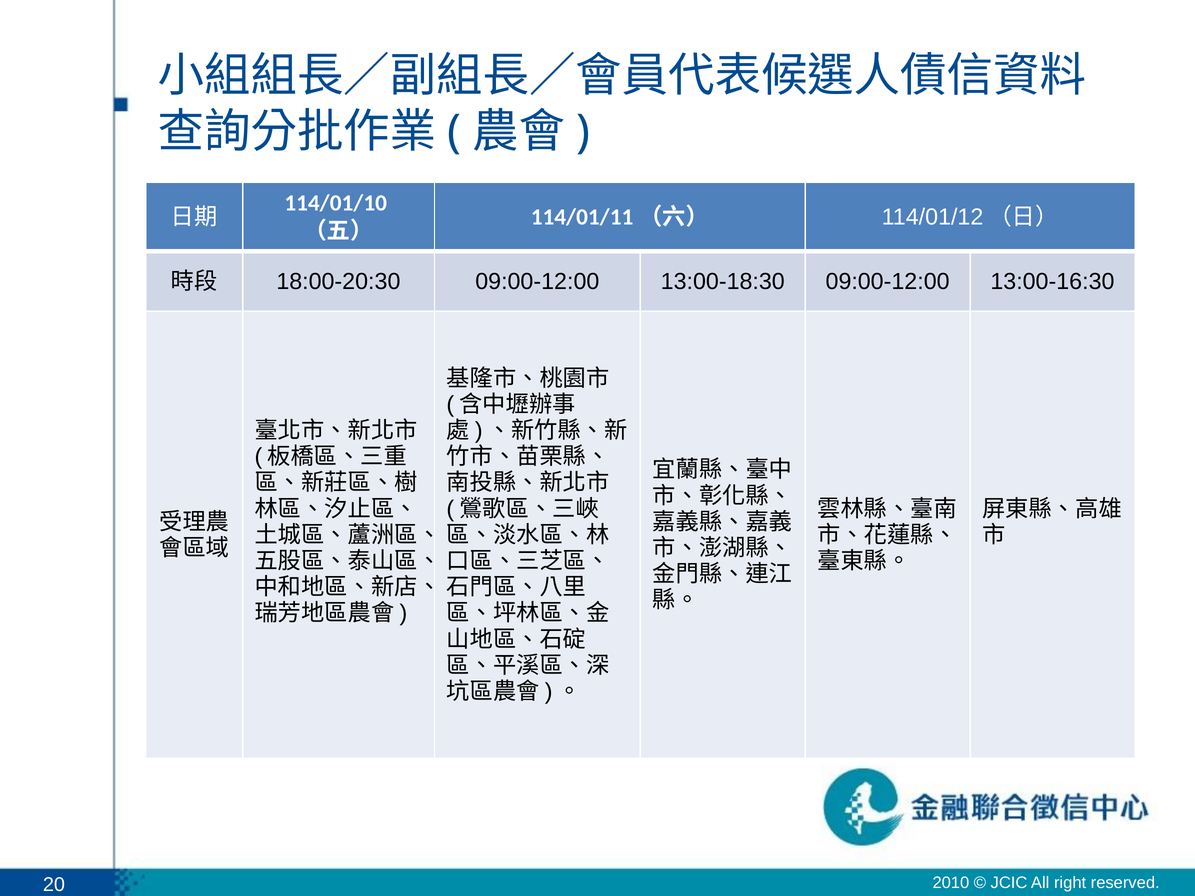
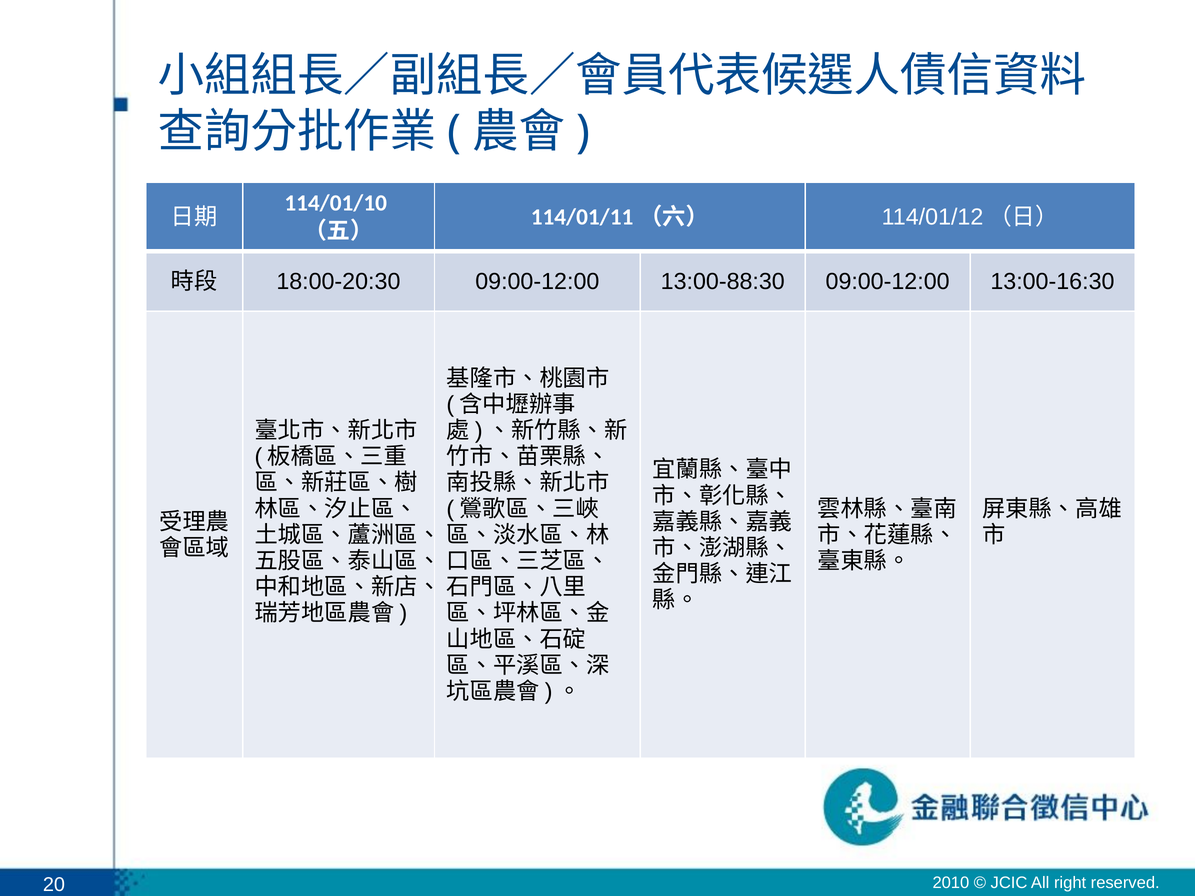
13:00-18:30: 13:00-18:30 -> 13:00-88:30
